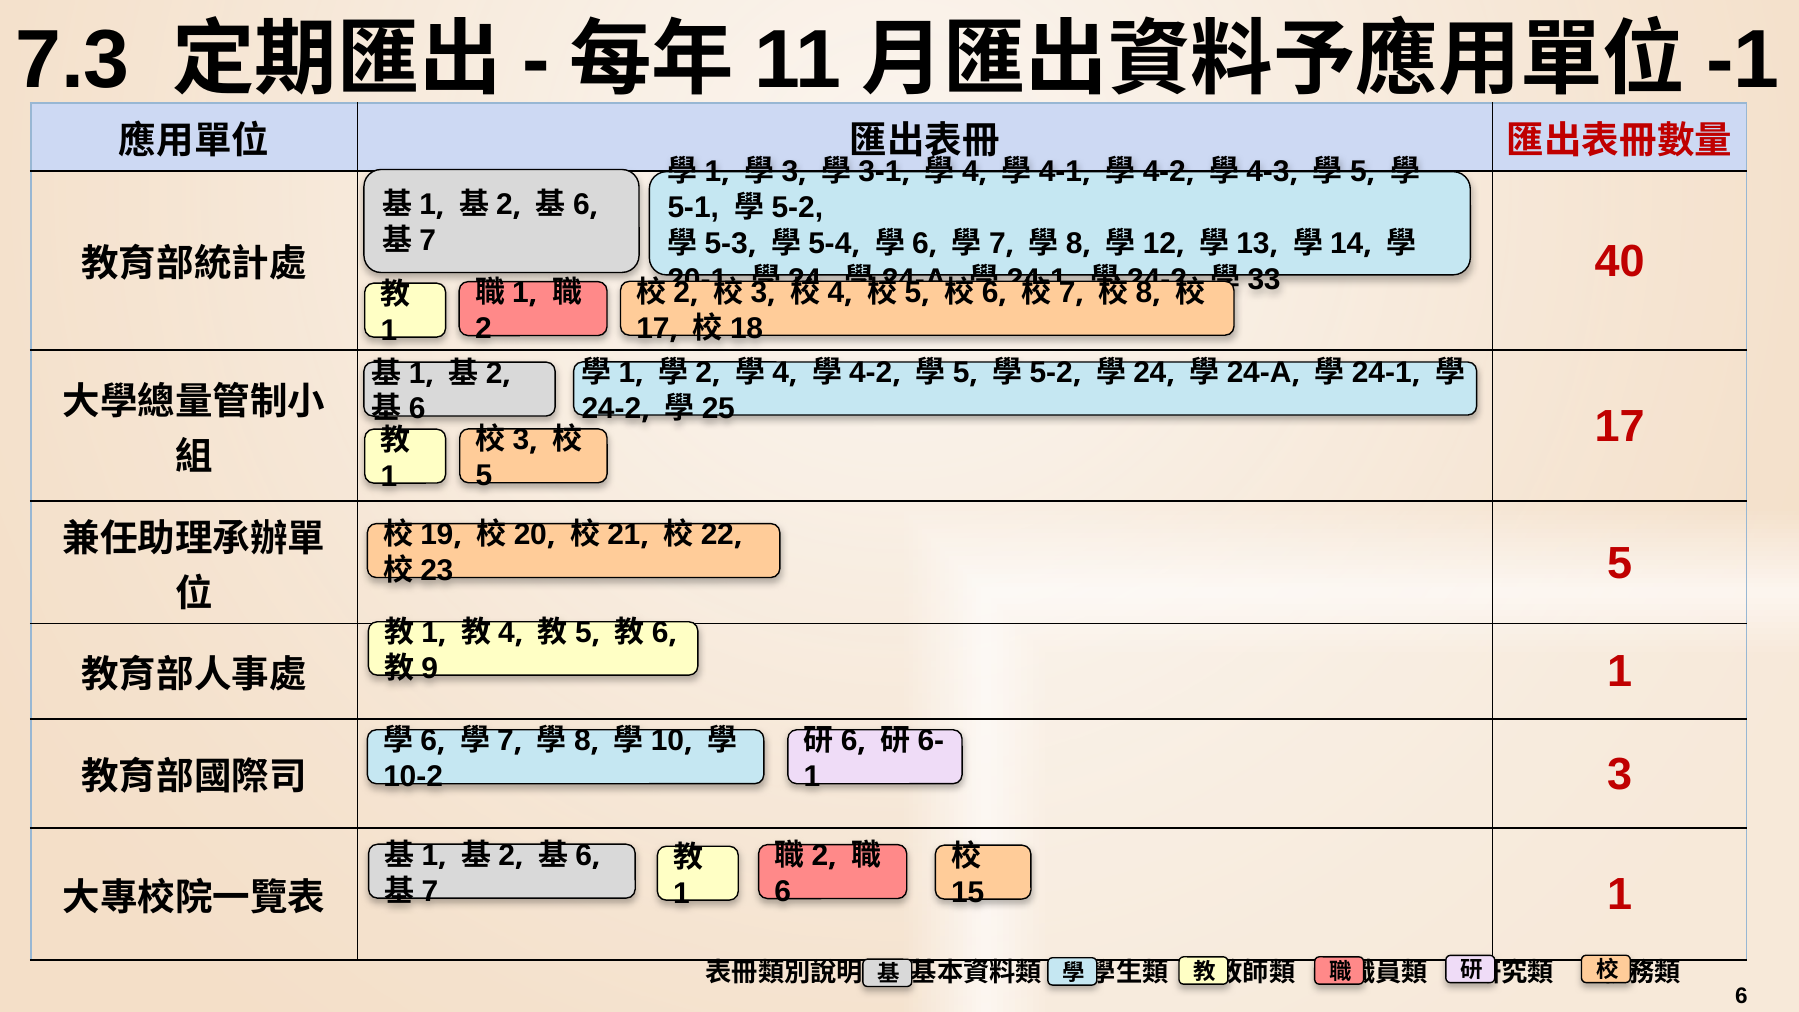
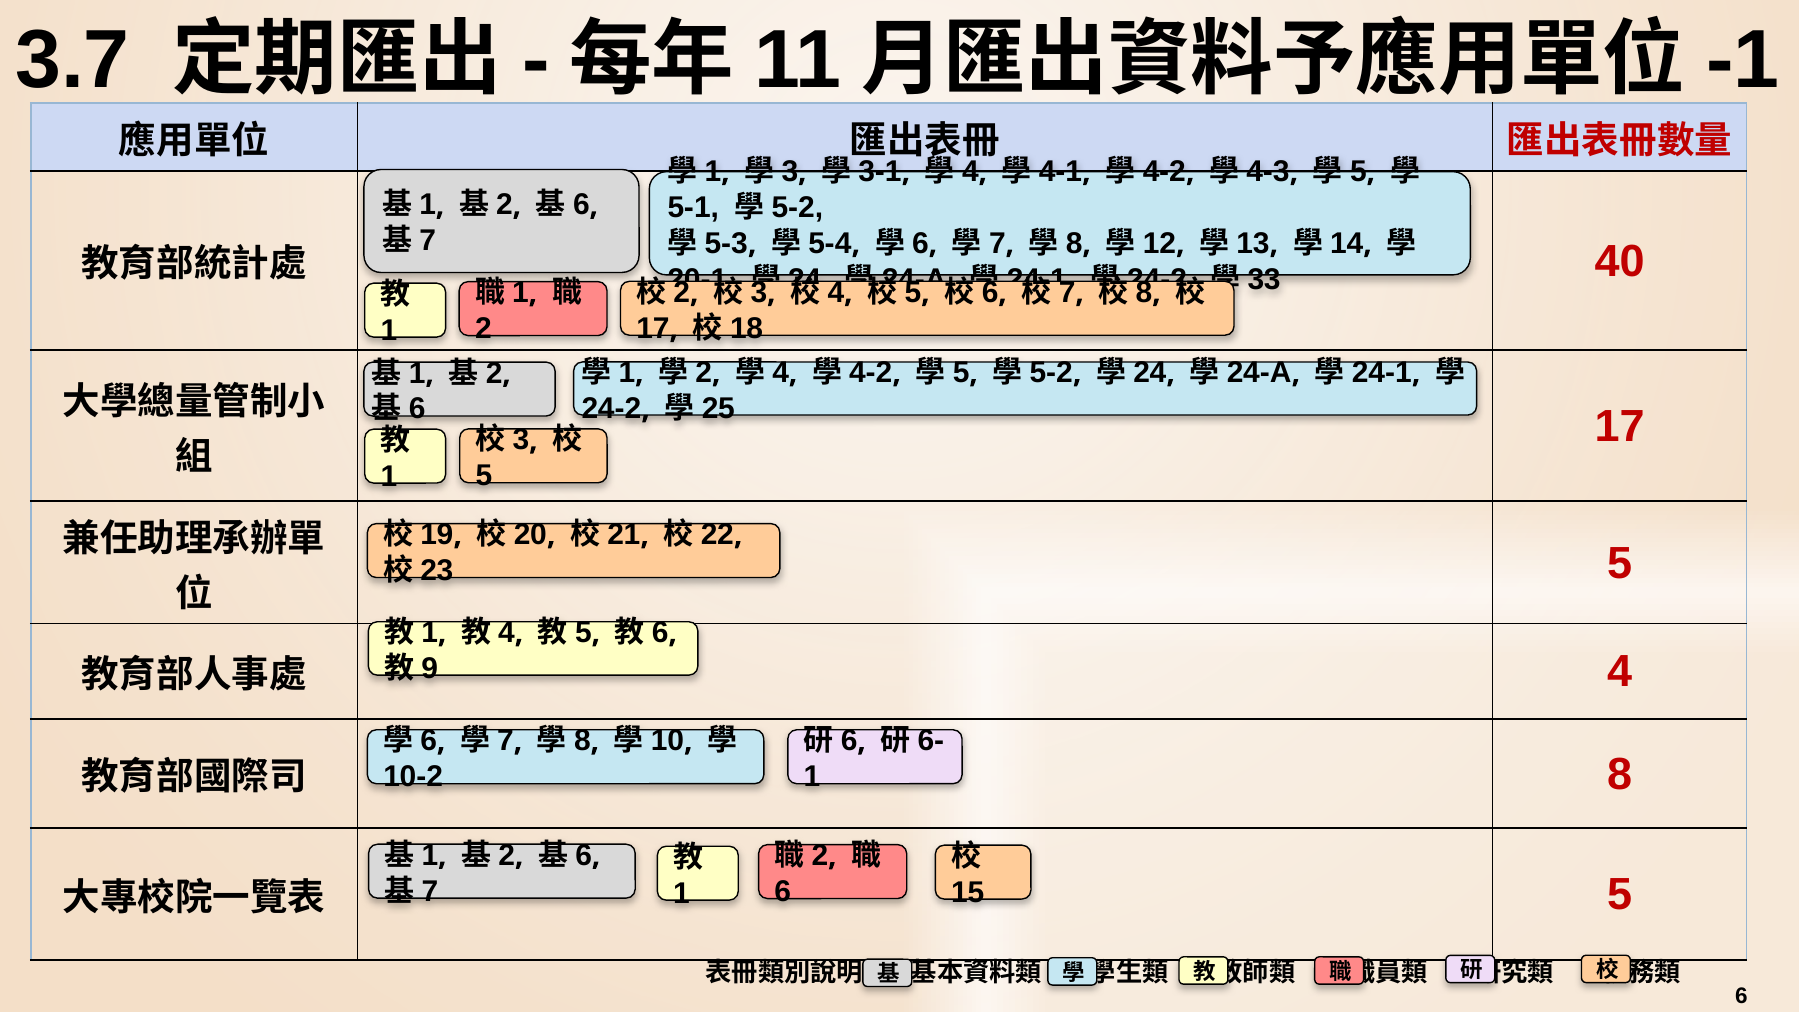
7.3: 7.3 -> 3.7
1 at (1620, 672): 1 -> 4
3: 3 -> 8
1 at (1620, 895): 1 -> 5
